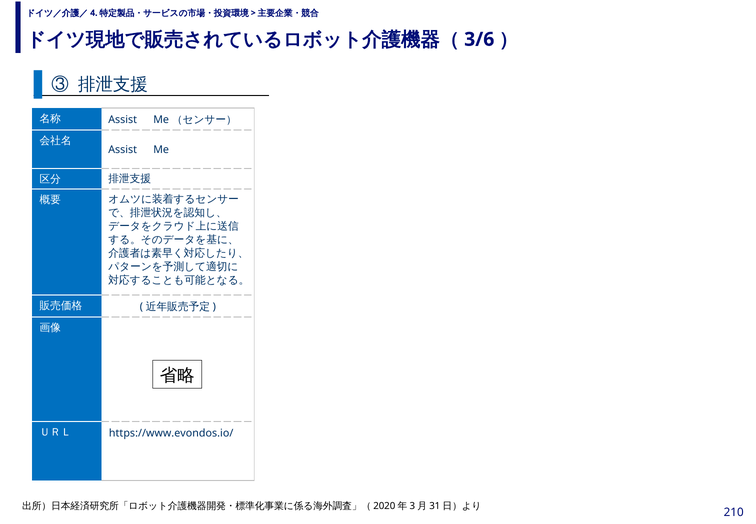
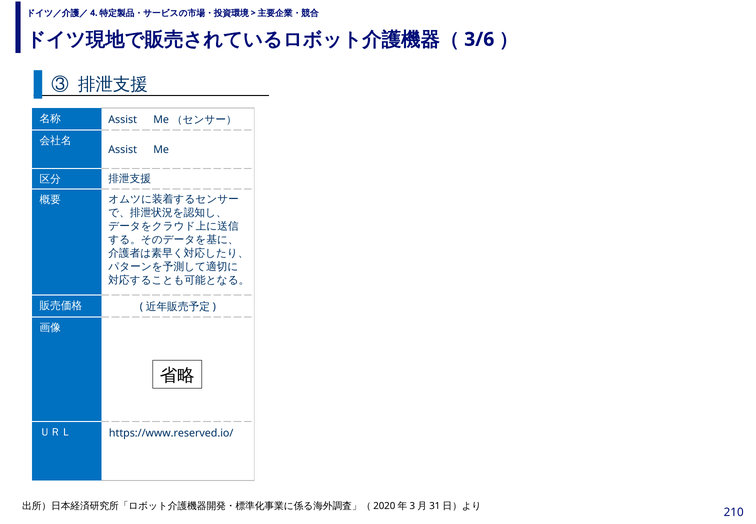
https://www.evondos.io/: https://www.evondos.io/ -> https://www.reserved.io/
